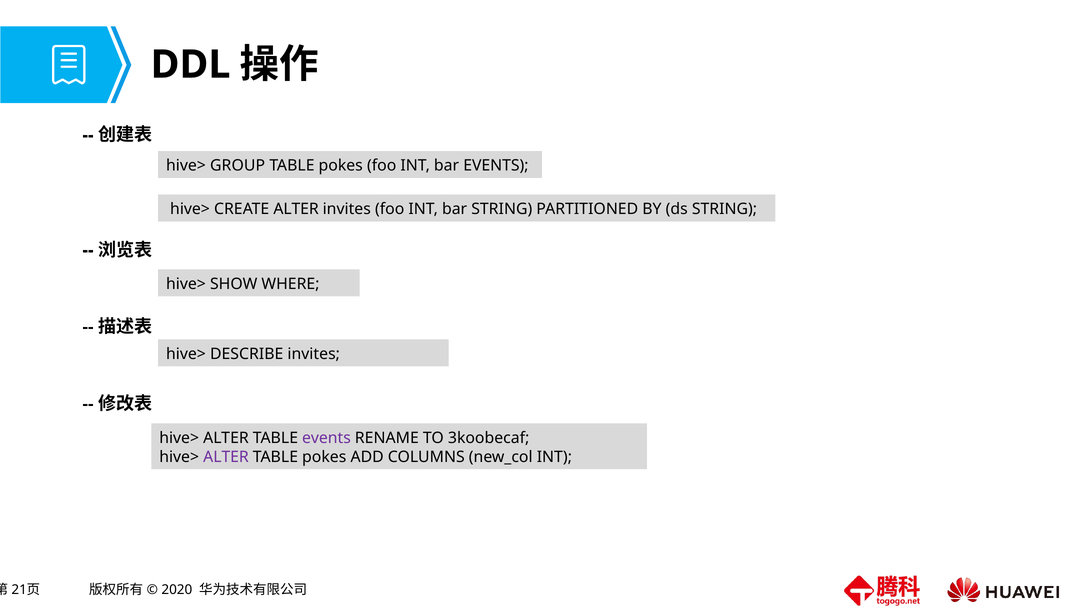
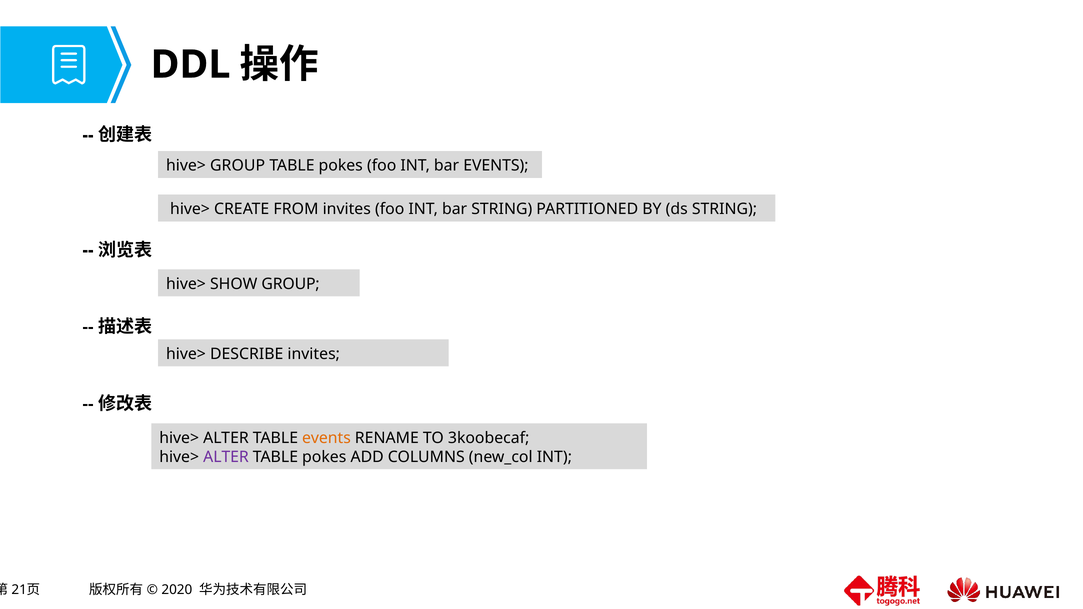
CREATE ALTER: ALTER -> FROM
SHOW WHERE: WHERE -> GROUP
events at (326, 438) colour: purple -> orange
